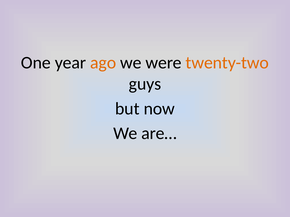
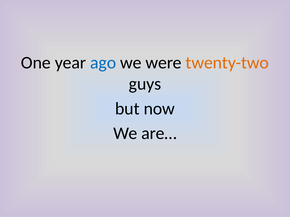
ago colour: orange -> blue
